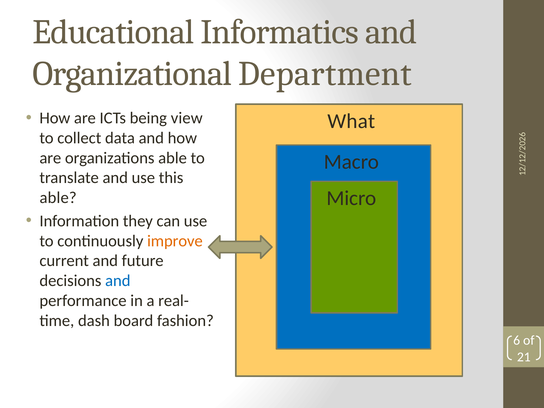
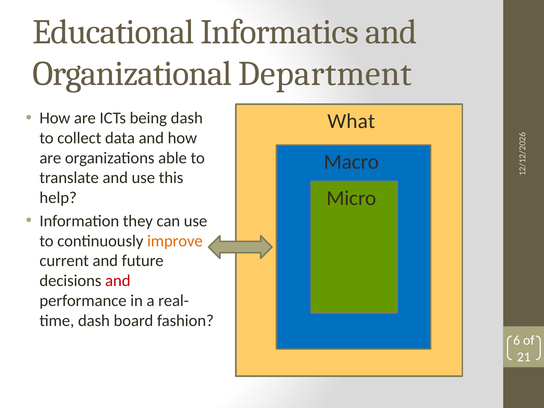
being view: view -> dash
able at (58, 198): able -> help
and at (118, 281) colour: blue -> red
